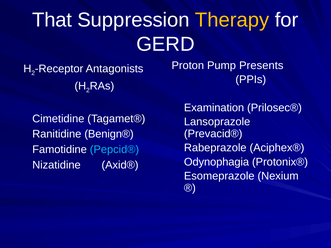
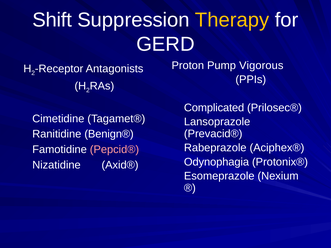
That: That -> Shift
Presents: Presents -> Vigorous
Examination: Examination -> Complicated
Pepcid® colour: light blue -> pink
